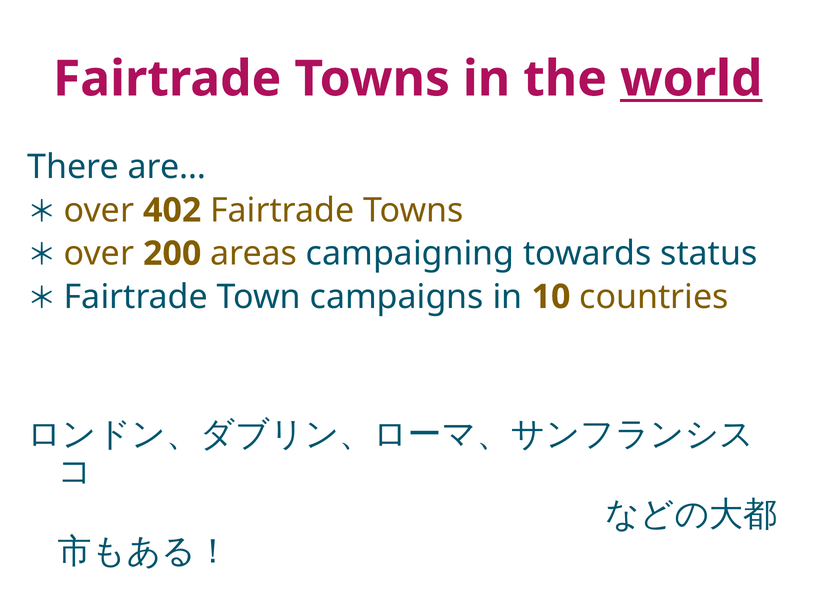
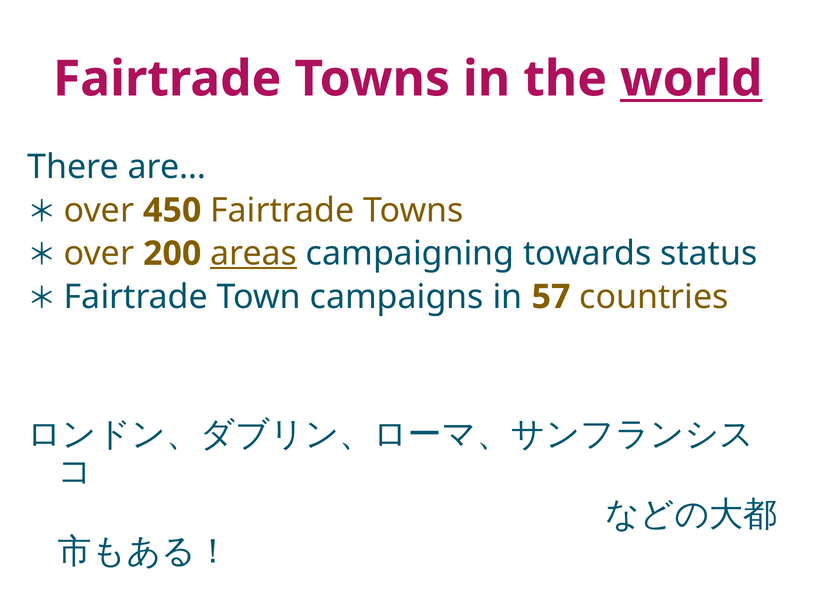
402: 402 -> 450
areas underline: none -> present
10: 10 -> 57
